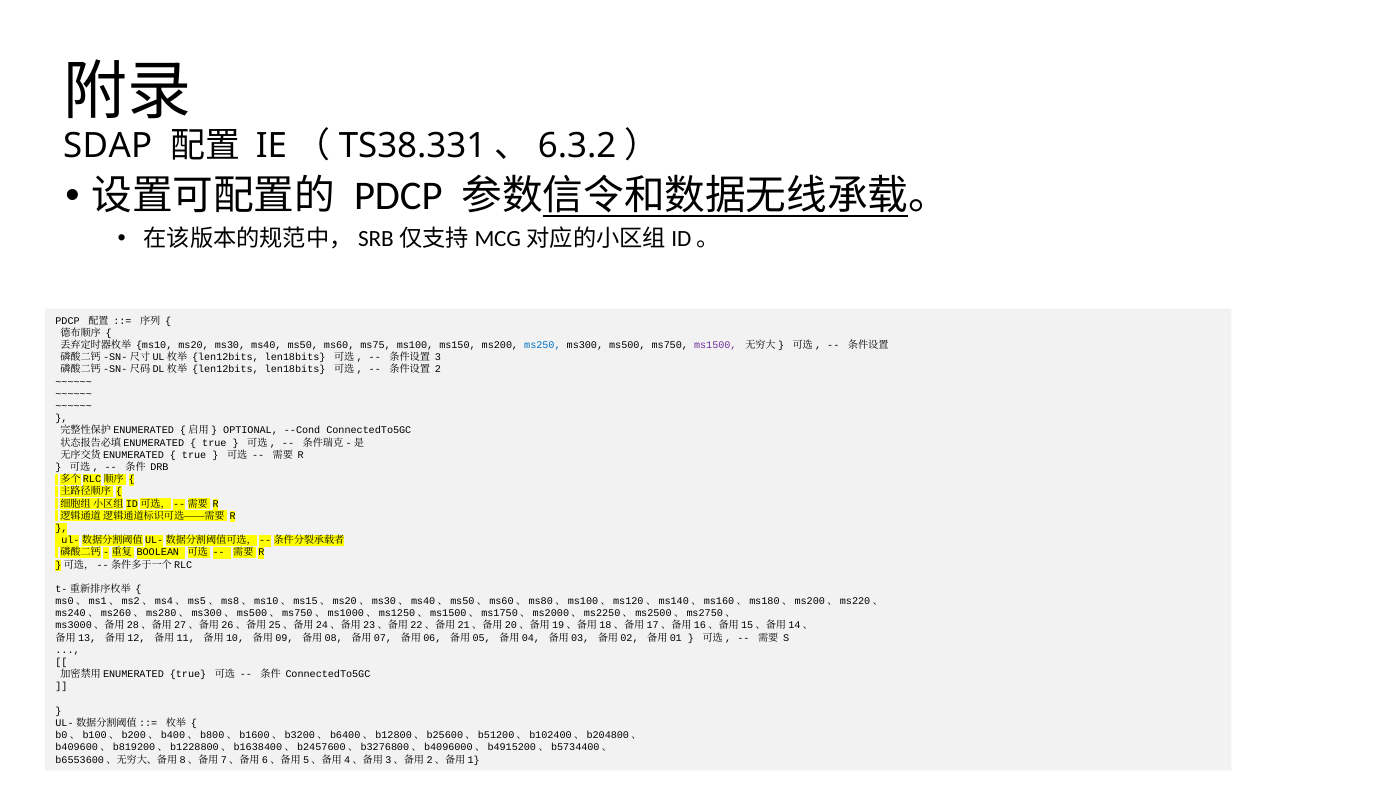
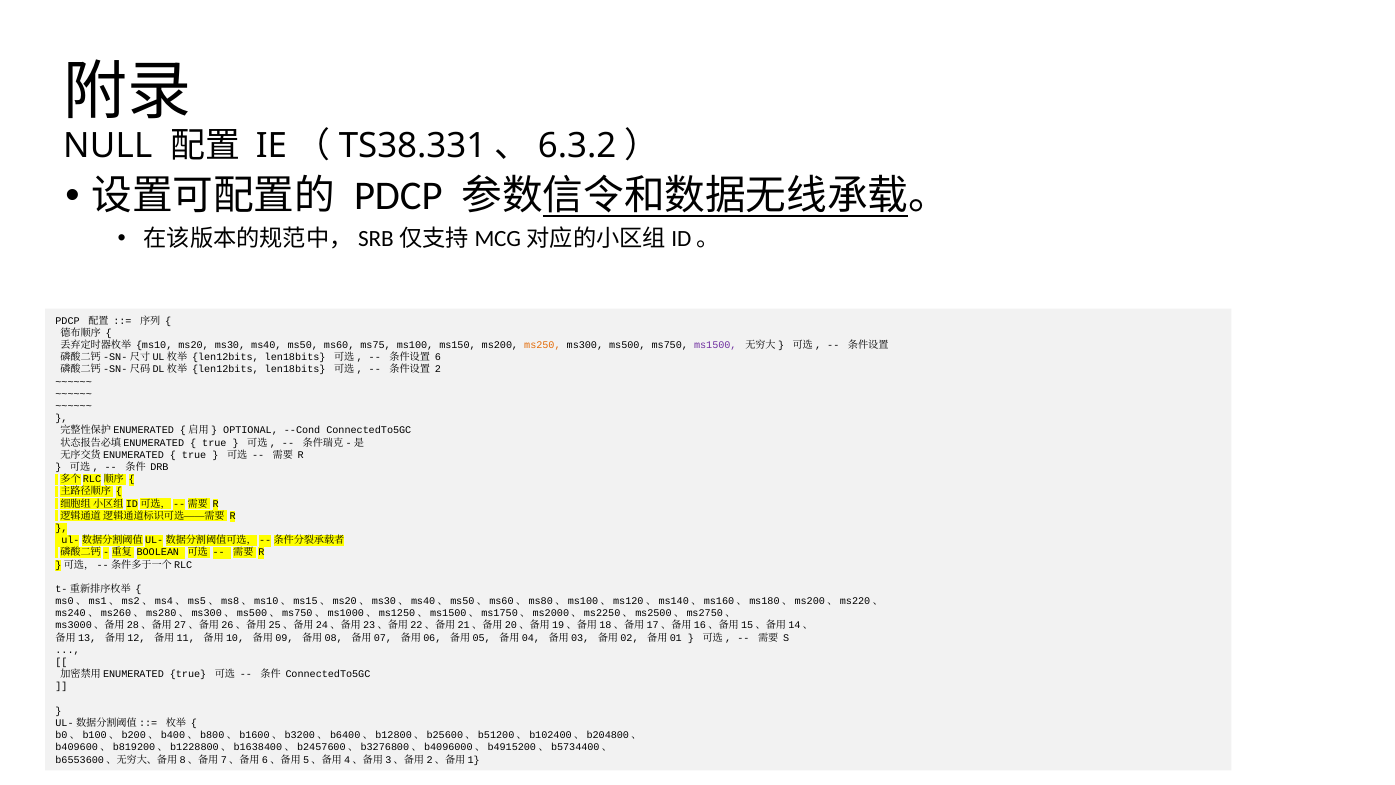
SDAP: SDAP -> NULL
ms250 colour: blue -> orange
3: 3 -> 6
